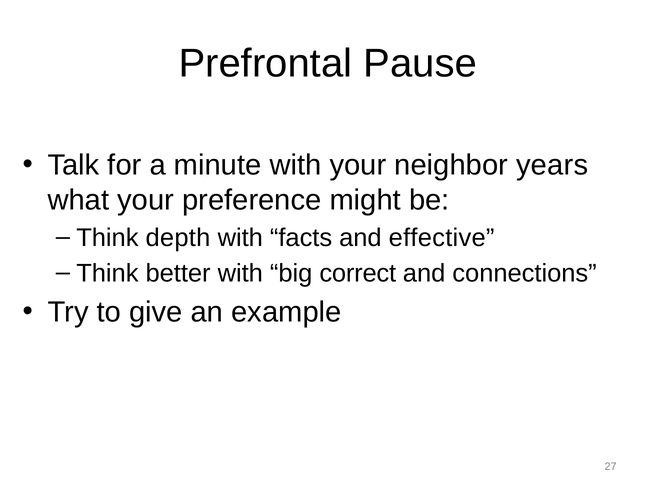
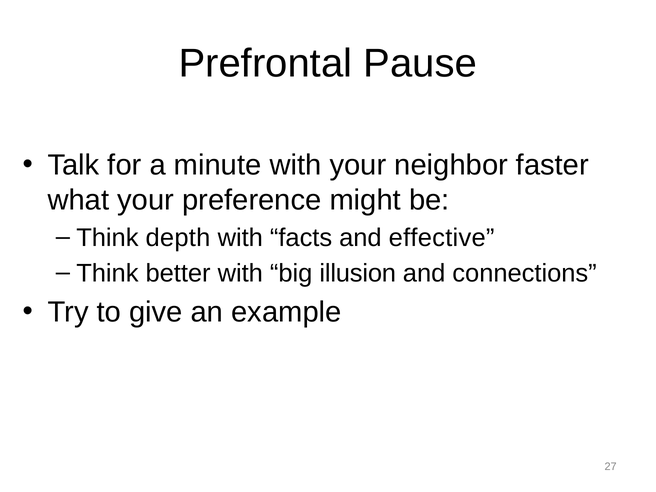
years: years -> faster
correct: correct -> illusion
